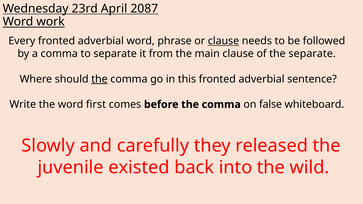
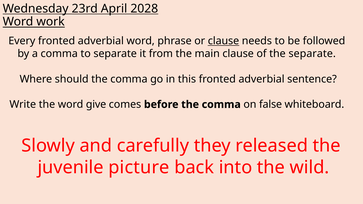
2087: 2087 -> 2028
the at (99, 79) underline: present -> none
first: first -> give
existed: existed -> picture
